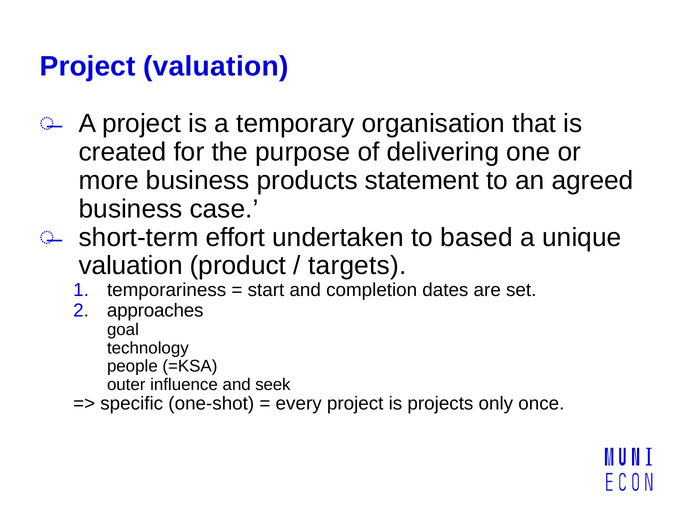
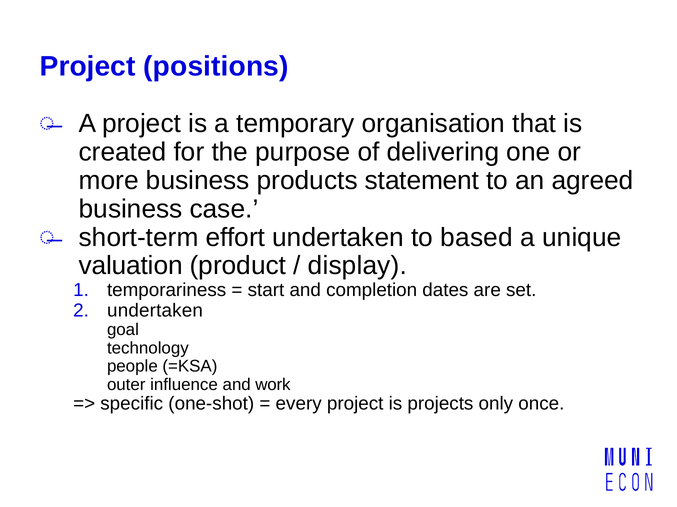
Project valuation: valuation -> positions
targets: targets -> display
approaches at (155, 311): approaches -> undertaken
seek: seek -> work
